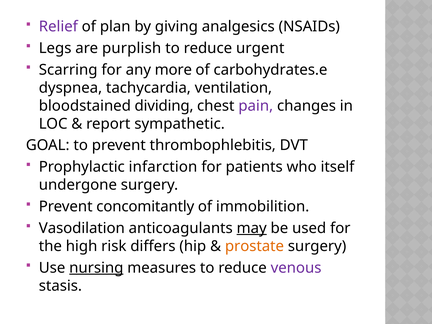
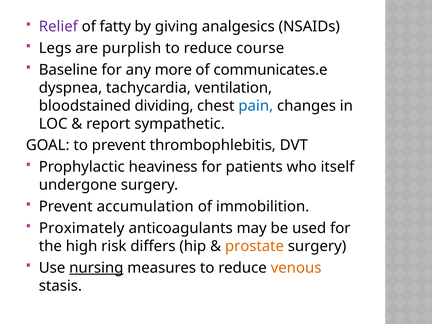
plan: plan -> fatty
urgent: urgent -> course
Scarring: Scarring -> Baseline
carbohydrates.e: carbohydrates.e -> communicates.e
pain colour: purple -> blue
infarction: infarction -> heaviness
concomitantly: concomitantly -> accumulation
Vasodilation: Vasodilation -> Proximately
may underline: present -> none
venous colour: purple -> orange
